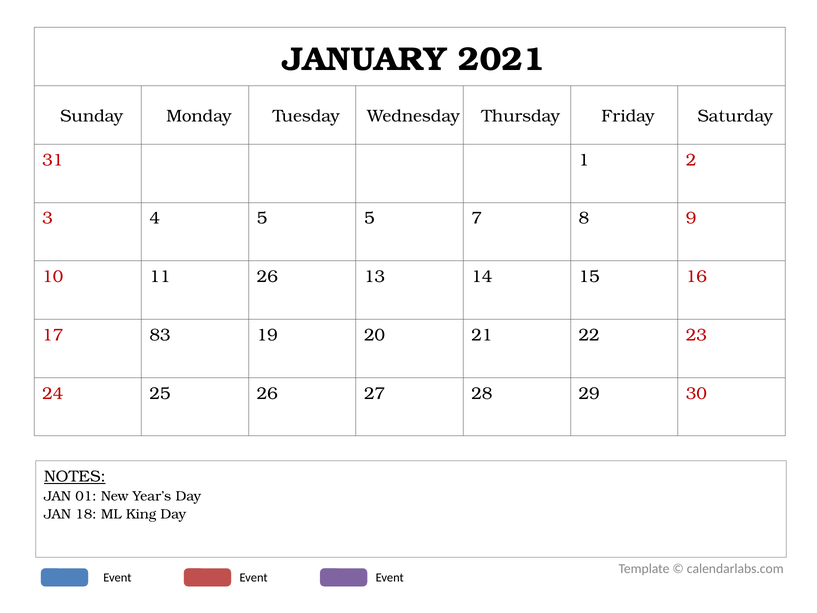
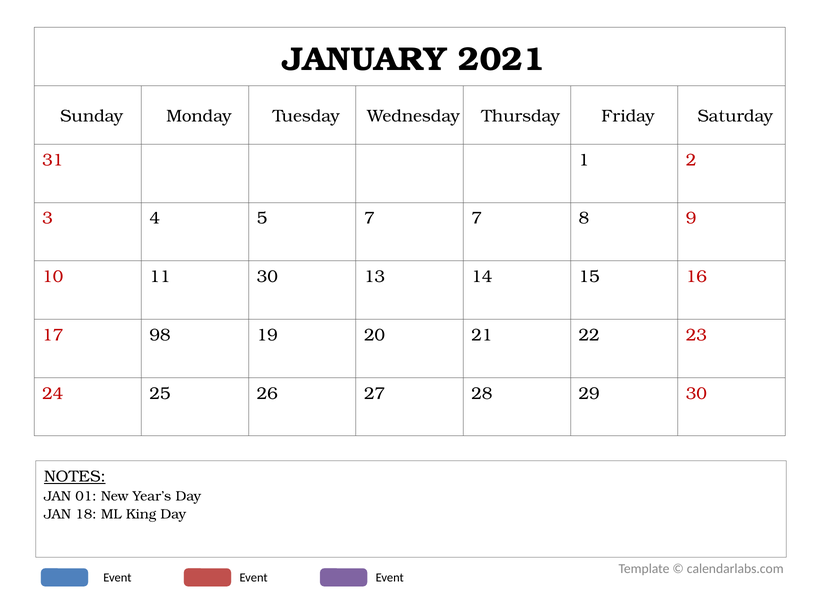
5 5: 5 -> 7
11 26: 26 -> 30
83: 83 -> 98
